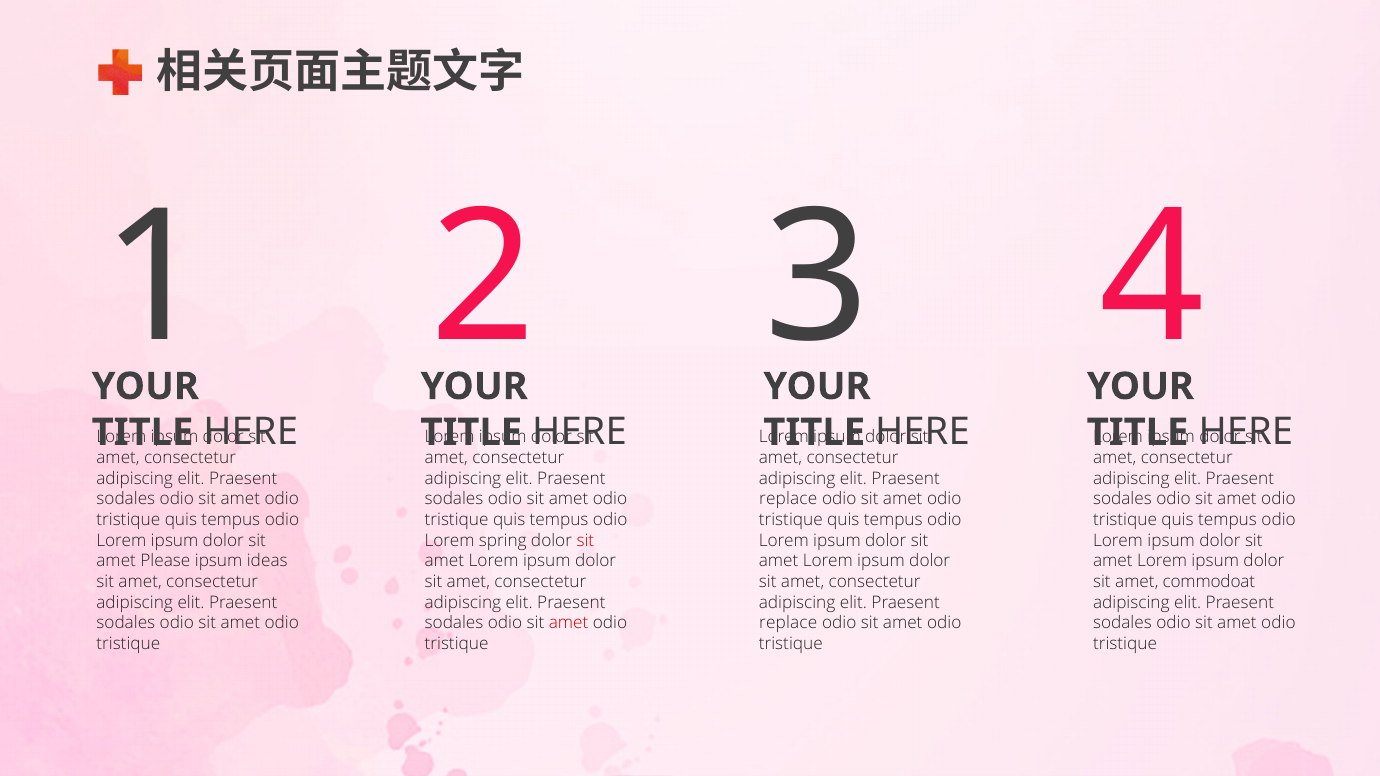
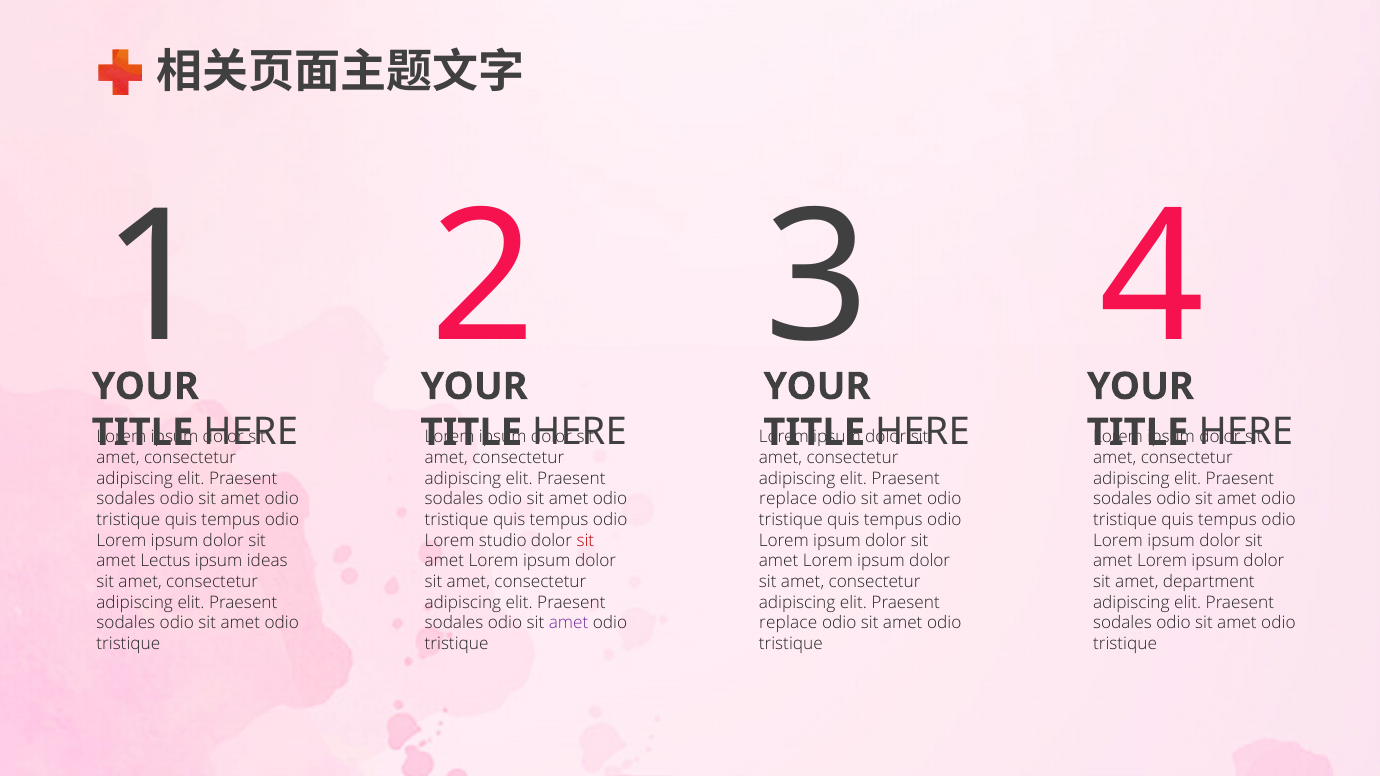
spring: spring -> studio
Please: Please -> Lectus
commodoat: commodoat -> department
amet at (569, 623) colour: red -> purple
